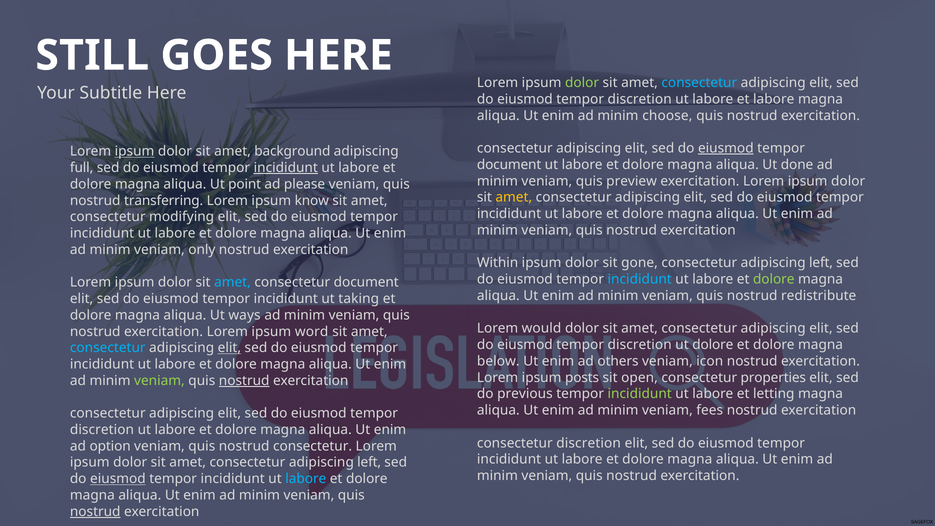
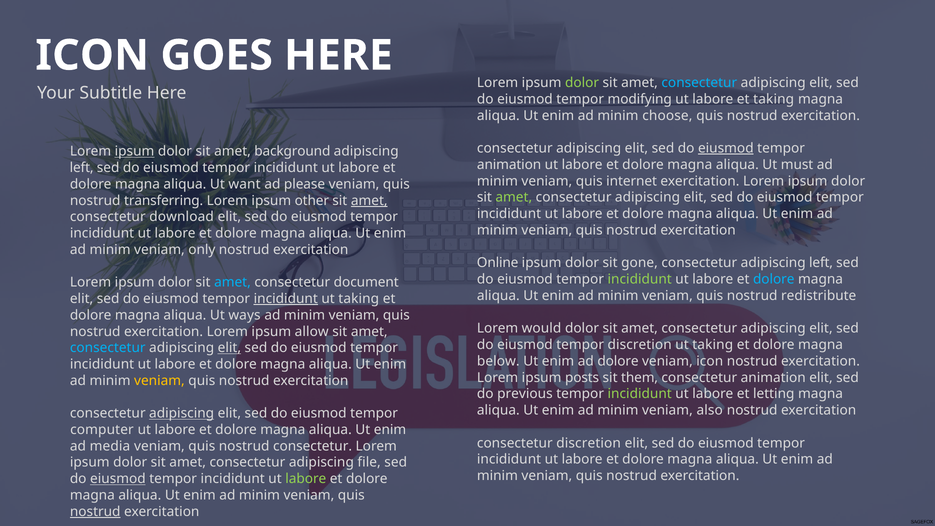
STILL at (92, 55): STILL -> ICON
discretion at (640, 99): discretion -> modifying
et labore: labore -> taking
document at (509, 165): document -> animation
done: done -> must
full at (82, 168): full -> left
incididunt at (286, 168) underline: present -> none
preview: preview -> internet
point: point -> want
amet at (514, 197) colour: yellow -> light green
know: know -> other
amet at (369, 200) underline: none -> present
modifying: modifying -> download
Within: Within -> Online
incididunt at (640, 279) colour: light blue -> light green
dolore at (774, 279) colour: light green -> light blue
incididunt at (286, 299) underline: none -> present
word: word -> allow
dolore at (713, 345): dolore -> taking
ad others: others -> dolore
open: open -> them
consectetur properties: properties -> animation
veniam at (159, 381) colour: light green -> yellow
nostrud at (244, 381) underline: present -> none
fees: fees -> also
adipiscing at (182, 413) underline: none -> present
discretion at (102, 430): discretion -> computer
option: option -> media
amet consectetur adipiscing left: left -> file
labore at (306, 479) colour: light blue -> light green
